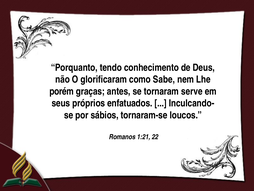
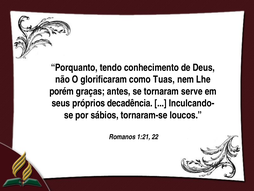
Sabe: Sabe -> Tuas
enfatuados: enfatuados -> decadência
